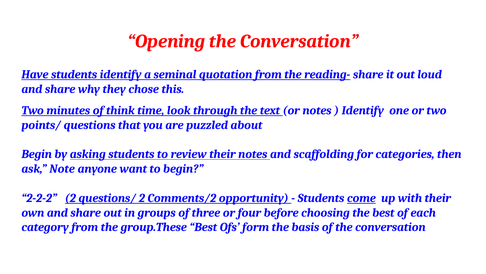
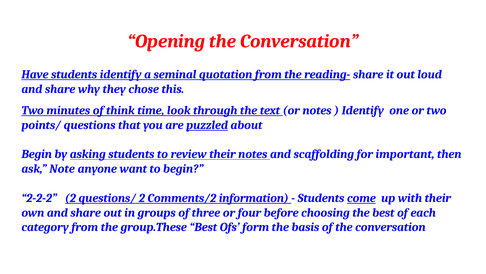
puzzled underline: none -> present
categories: categories -> important
opportunity: opportunity -> information
